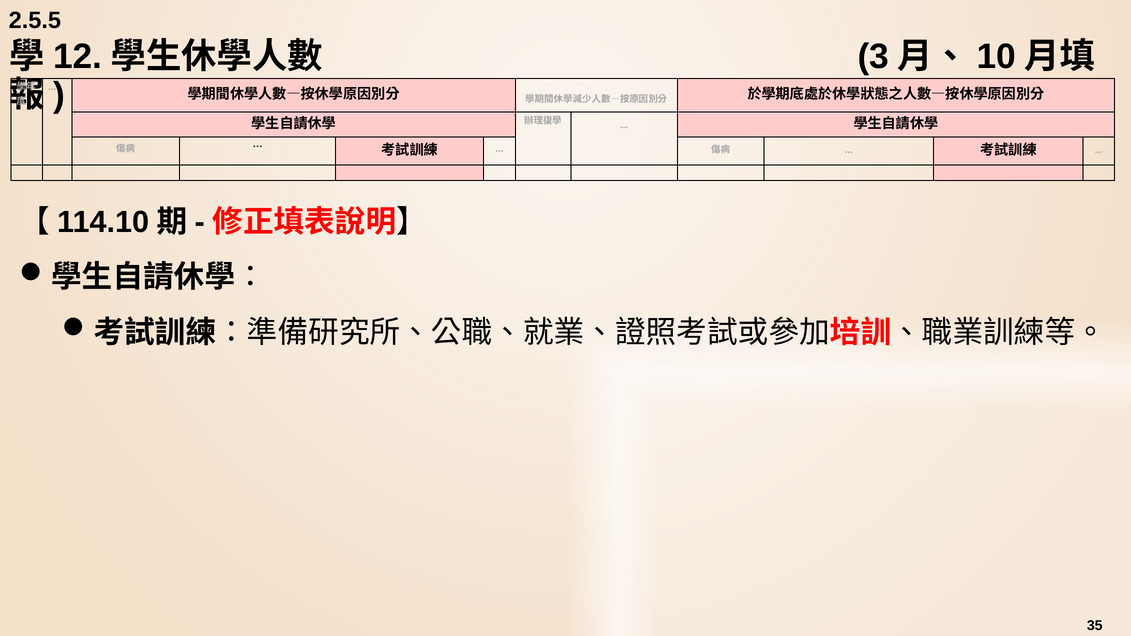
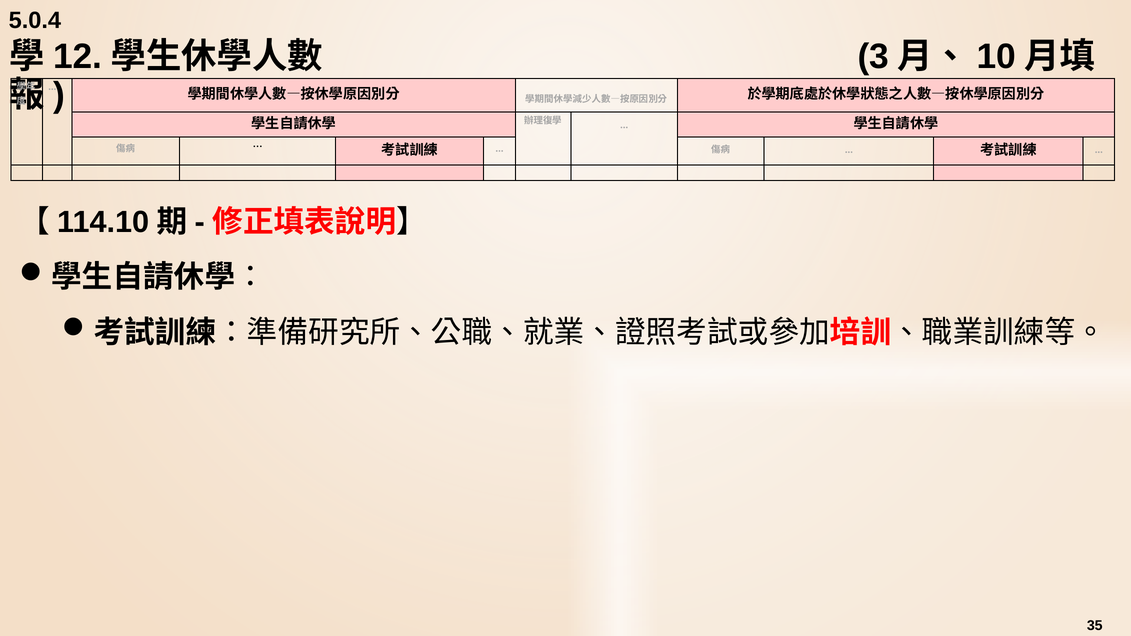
2.5.5: 2.5.5 -> 5.0.4
